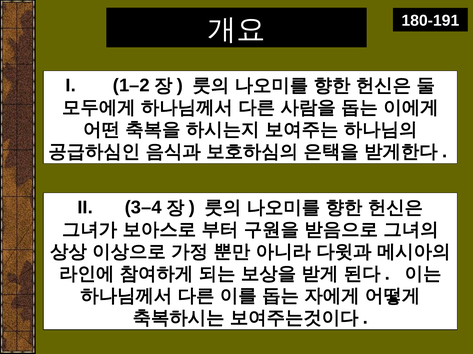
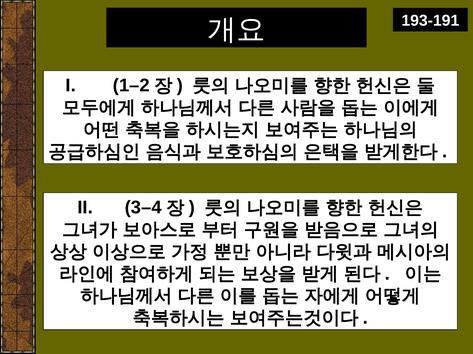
180-191: 180-191 -> 193-191
